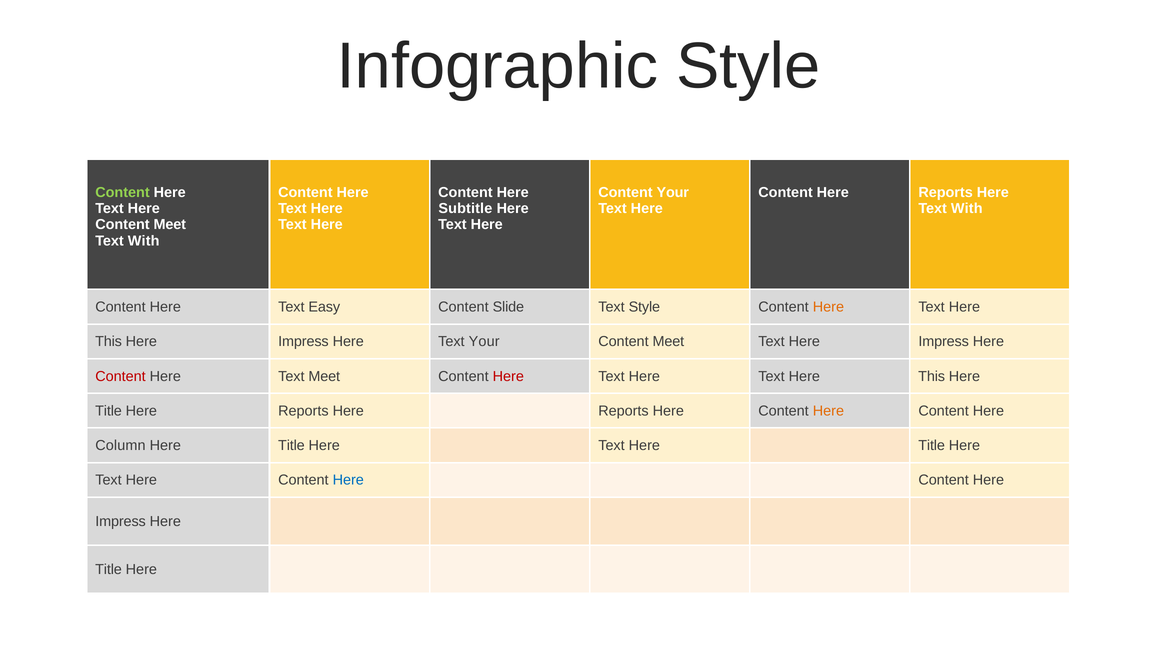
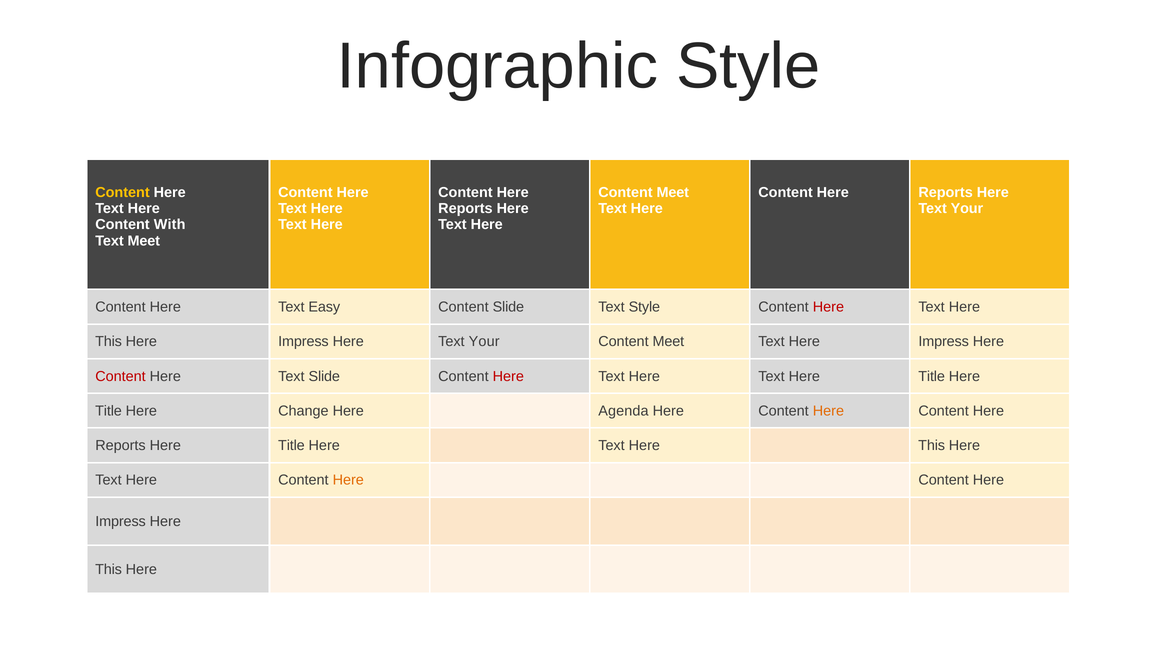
Content at (122, 192) colour: light green -> yellow
Your at (673, 192): Your -> Meet
Subtitle at (465, 208): Subtitle -> Reports
With at (967, 208): With -> Your
Meet at (170, 225): Meet -> With
With at (144, 241): With -> Meet
Here at (828, 307) colour: orange -> red
Text Meet: Meet -> Slide
This at (932, 376): This -> Title
Reports at (303, 411): Reports -> Change
Reports at (623, 411): Reports -> Agenda
Column at (120, 445): Column -> Reports
Title at (932, 445): Title -> This
Here at (348, 480) colour: blue -> orange
Title at (109, 569): Title -> This
